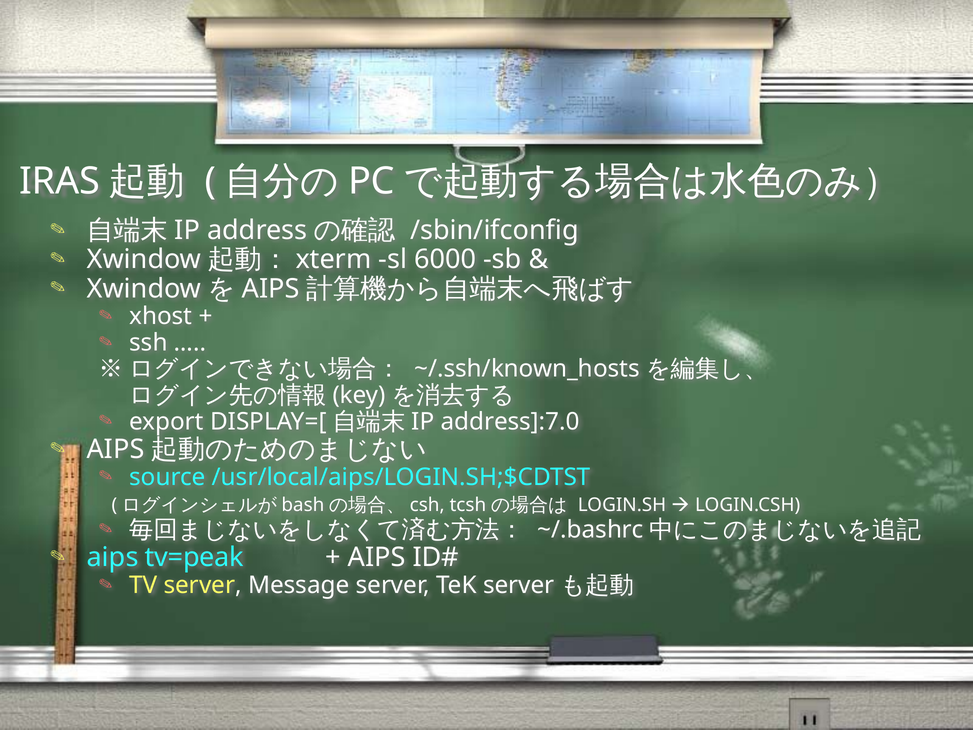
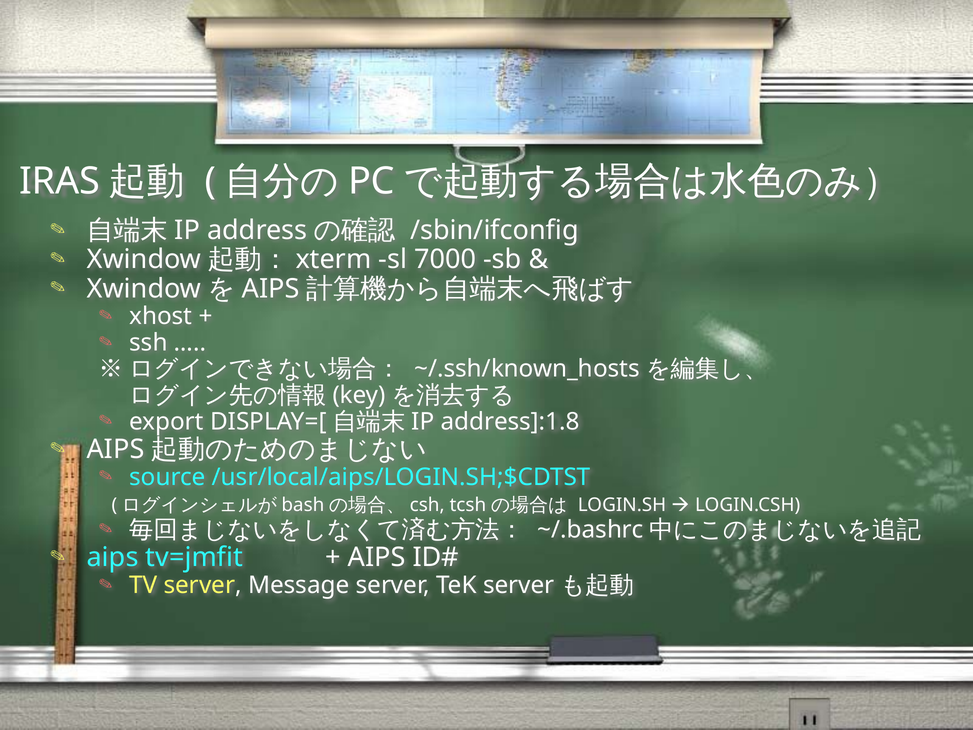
6000: 6000 -> 7000
address]:7.0: address]:7.0 -> address]:1.8
tv=peak: tv=peak -> tv=jmfit
